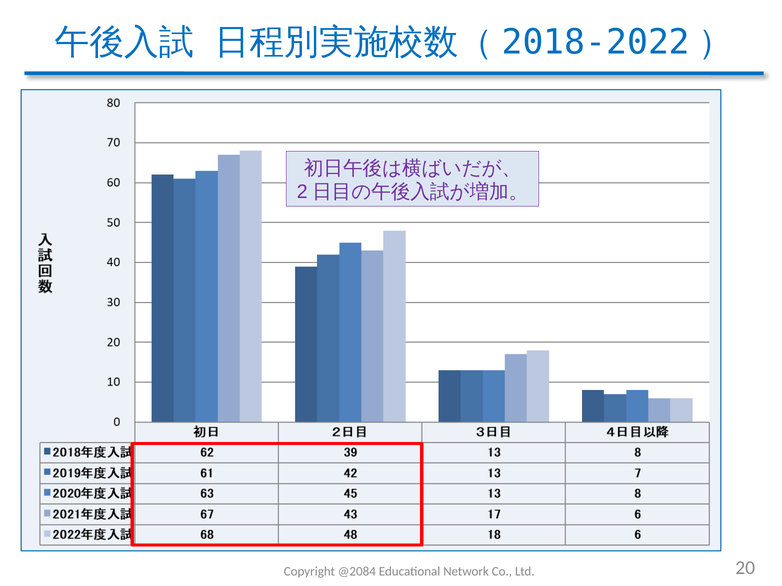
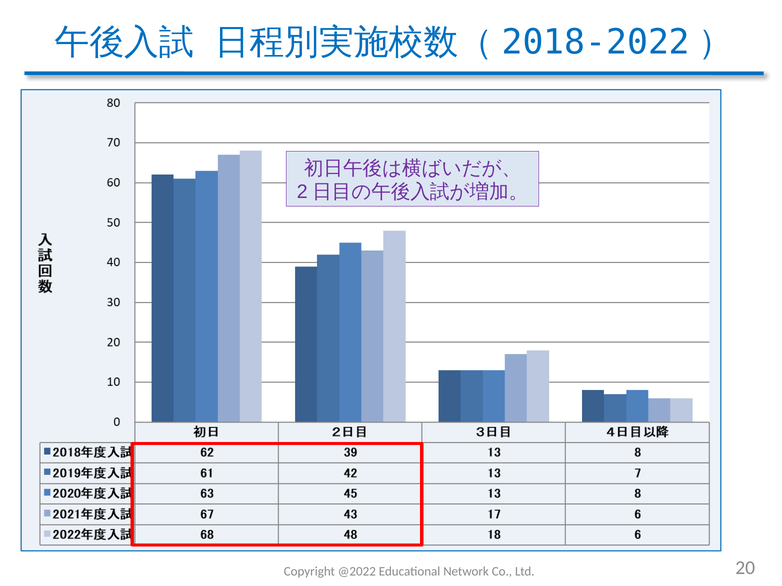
@2084: @2084 -> @2022
